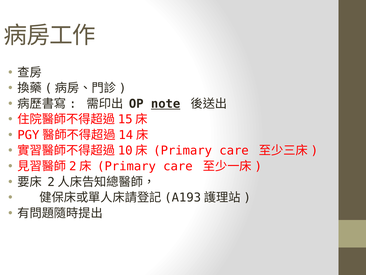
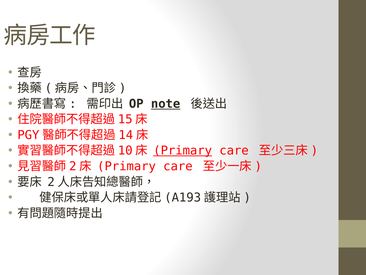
Primary at (183, 150) underline: none -> present
